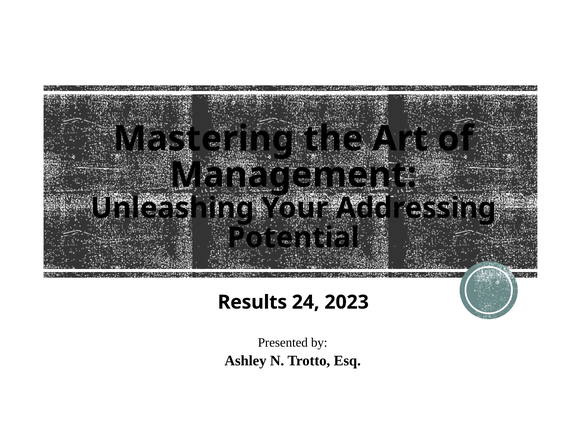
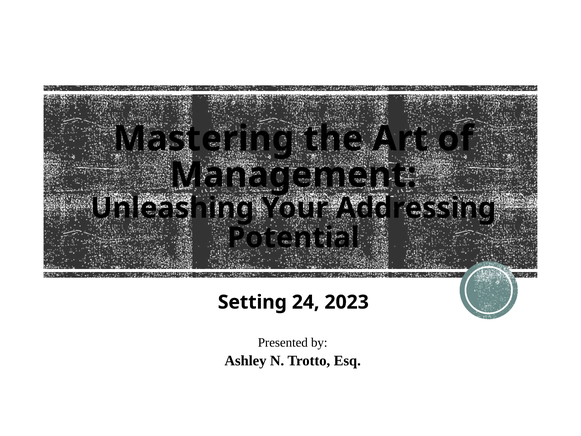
Results: Results -> Setting
